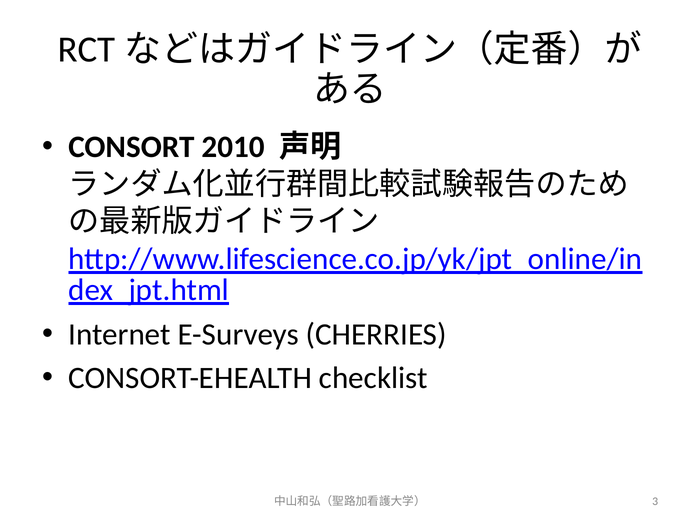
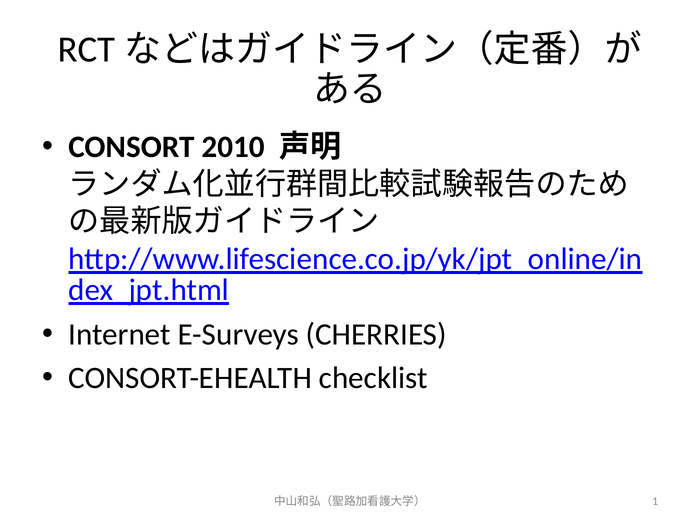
3: 3 -> 1
